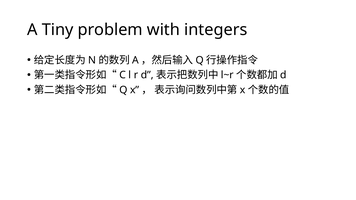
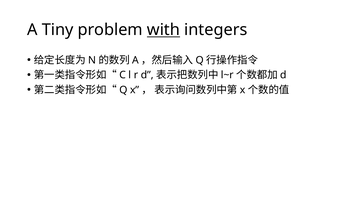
with underline: none -> present
